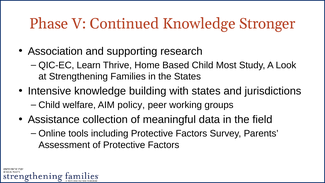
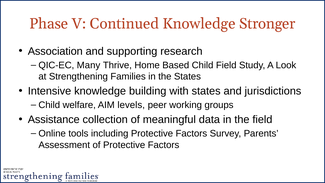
Learn: Learn -> Many
Child Most: Most -> Field
policy: policy -> levels
